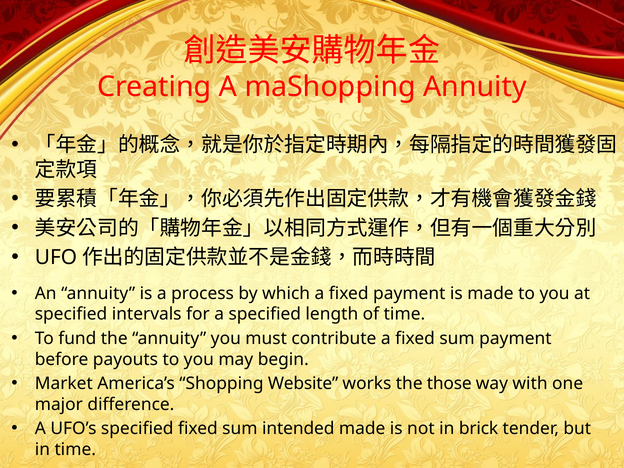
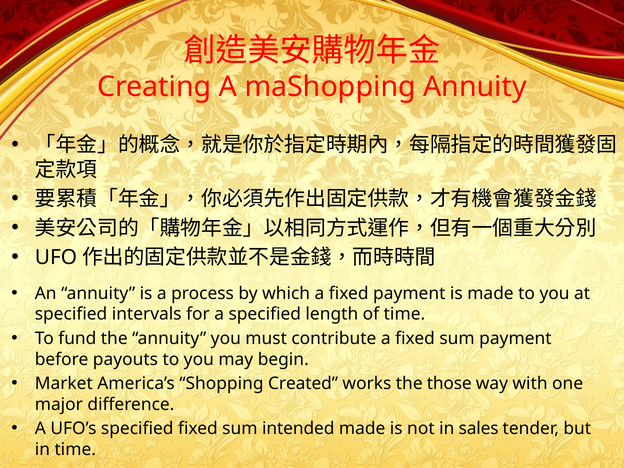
Website: Website -> Created
brick: brick -> sales
